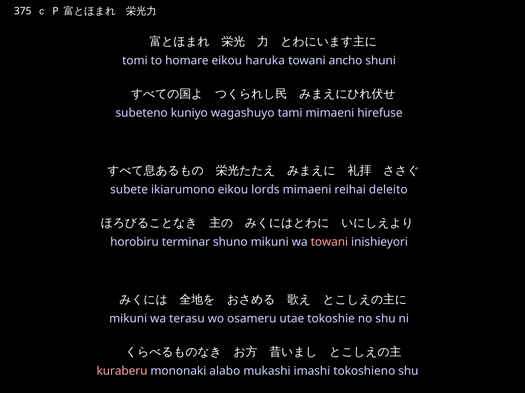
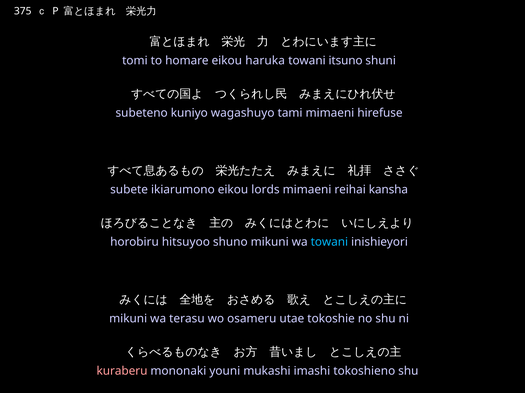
ancho: ancho -> itsuno
deleito: deleito -> kansha
terminar: terminar -> hitsuyoo
towani at (329, 242) colour: pink -> light blue
alabo: alabo -> youni
